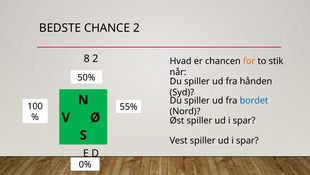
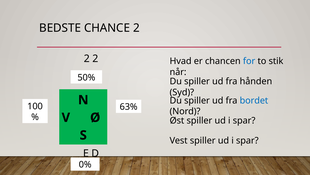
8 at (87, 58): 8 -> 2
for colour: orange -> blue
55%: 55% -> 63%
